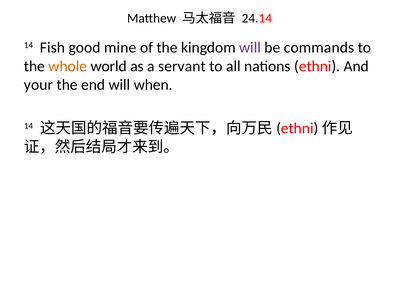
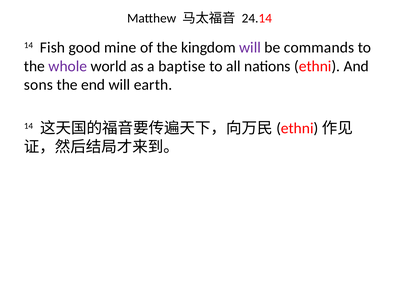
whole colour: orange -> purple
servant: servant -> baptise
your: your -> sons
when: when -> earth
